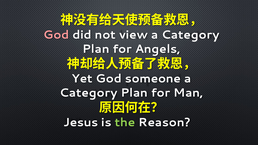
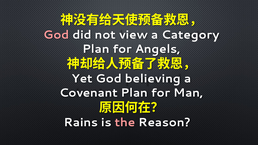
someone: someone -> believing
Category at (88, 93): Category -> Covenant
Jesus: Jesus -> Rains
the colour: light green -> pink
